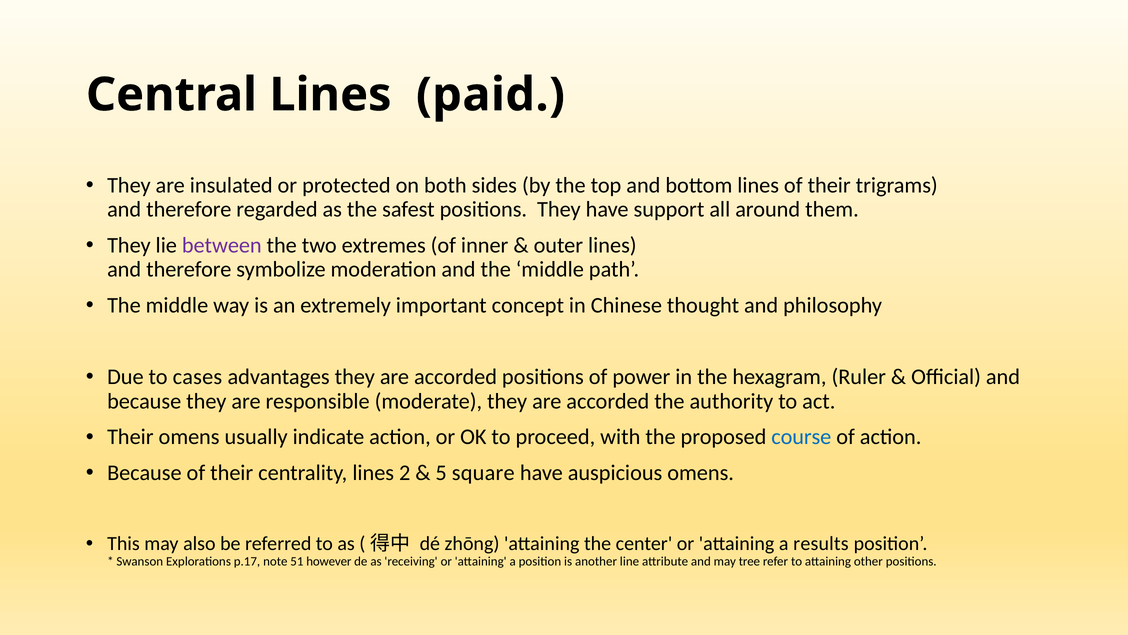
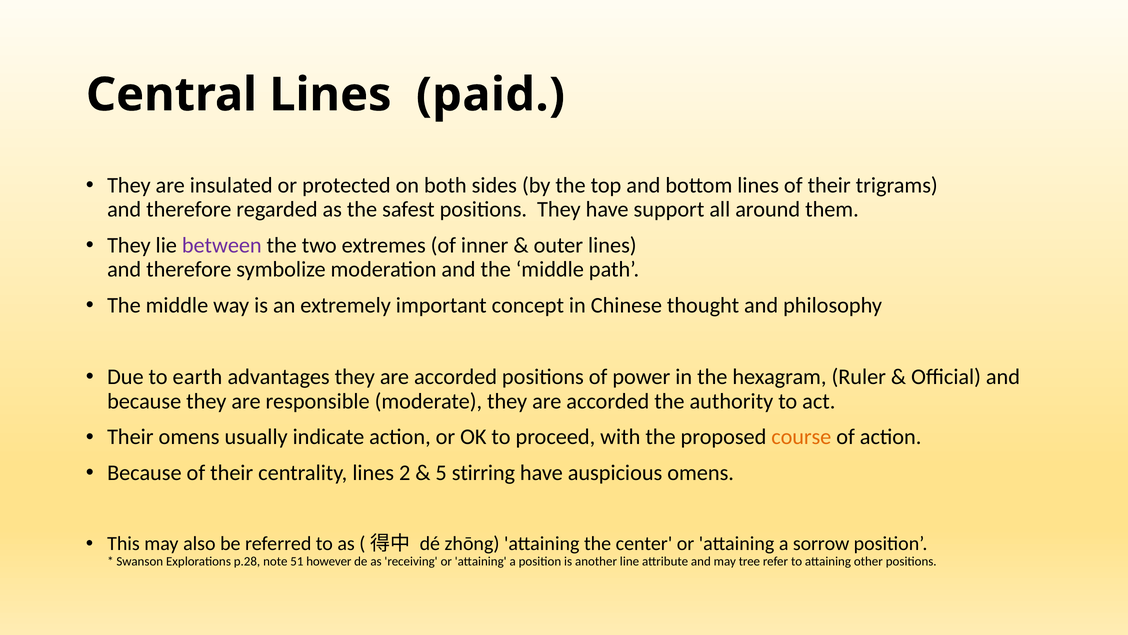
cases: cases -> earth
course colour: blue -> orange
square: square -> stirring
results: results -> sorrow
p.17: p.17 -> p.28
